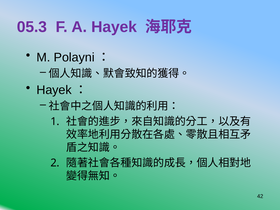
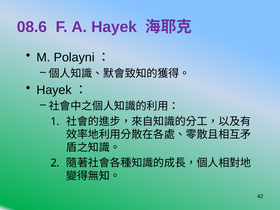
05.3: 05.3 -> 08.6
